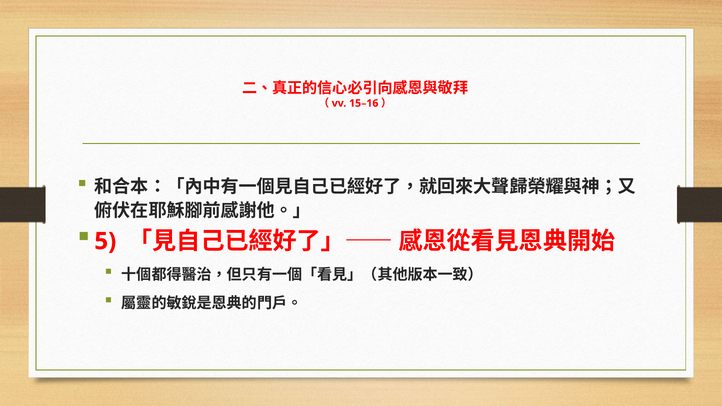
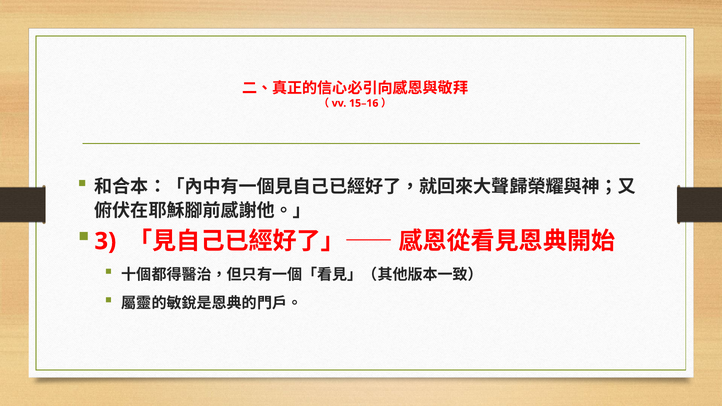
5: 5 -> 3
